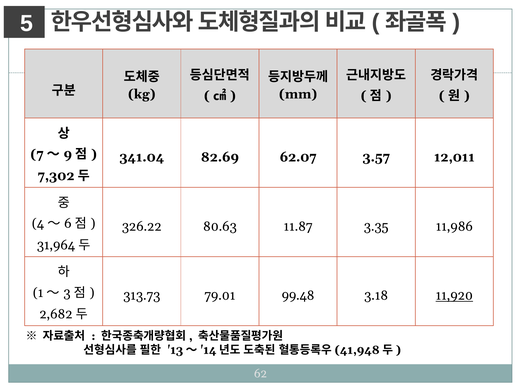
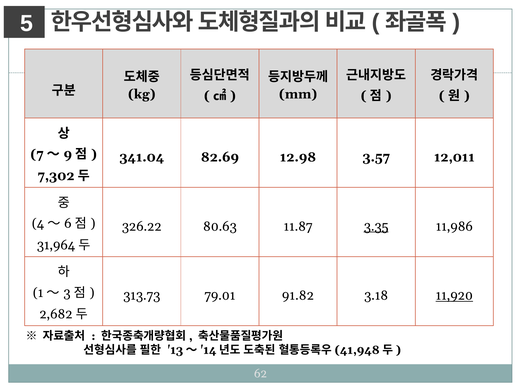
62.07: 62.07 -> 12.98
3.35 underline: none -> present
99.48: 99.48 -> 91.82
